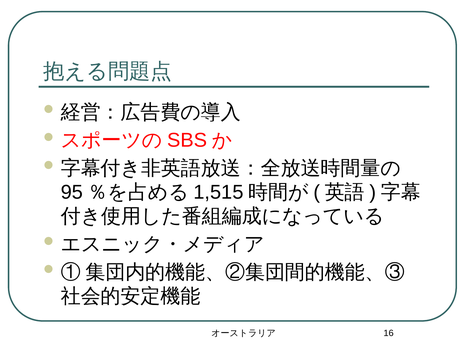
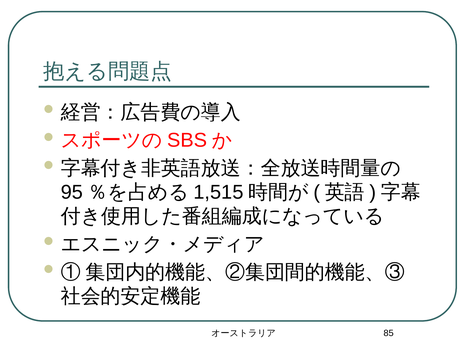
16: 16 -> 85
